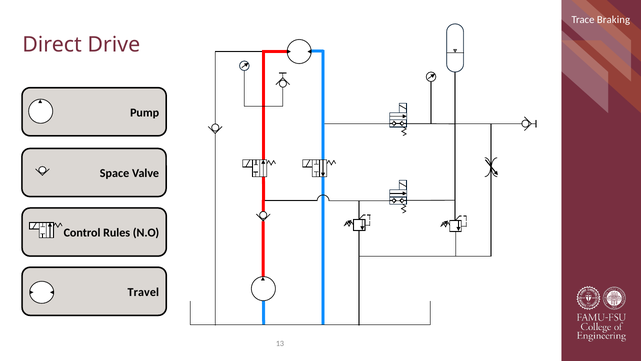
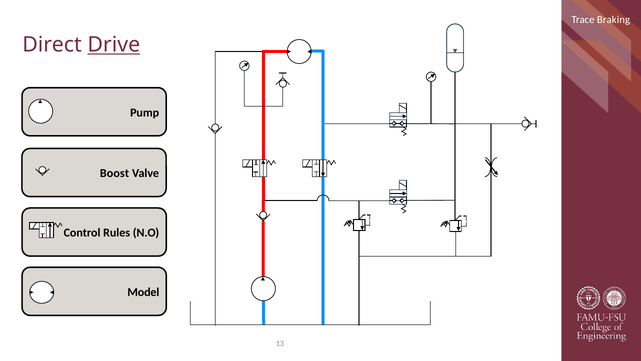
Drive underline: none -> present
Space: Space -> Boost
Travel: Travel -> Model
